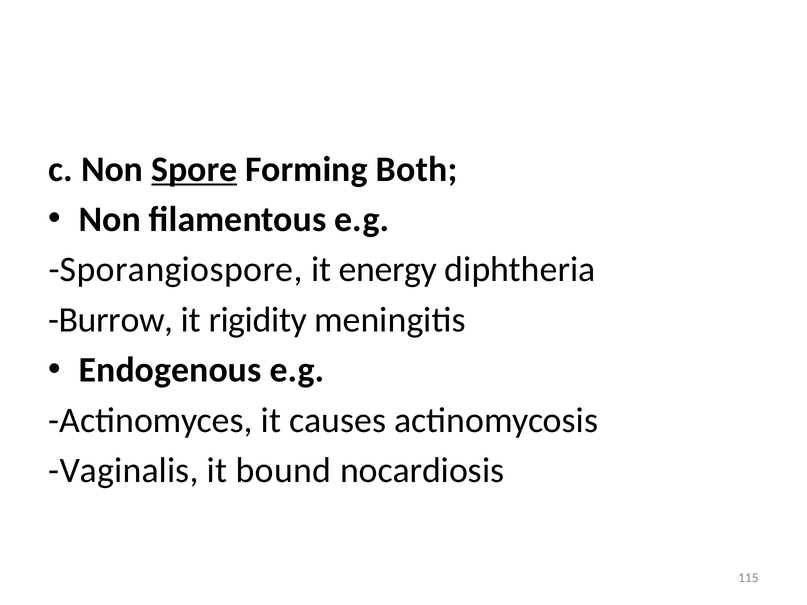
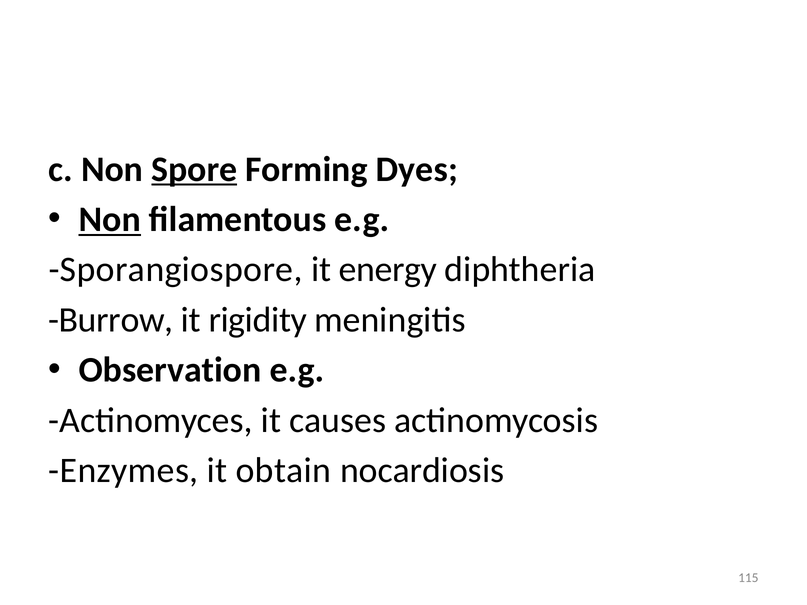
Both: Both -> Dyes
Non at (110, 220) underline: none -> present
Endogenous: Endogenous -> Observation
Vaginalis: Vaginalis -> Enzymes
bound: bound -> obtain
